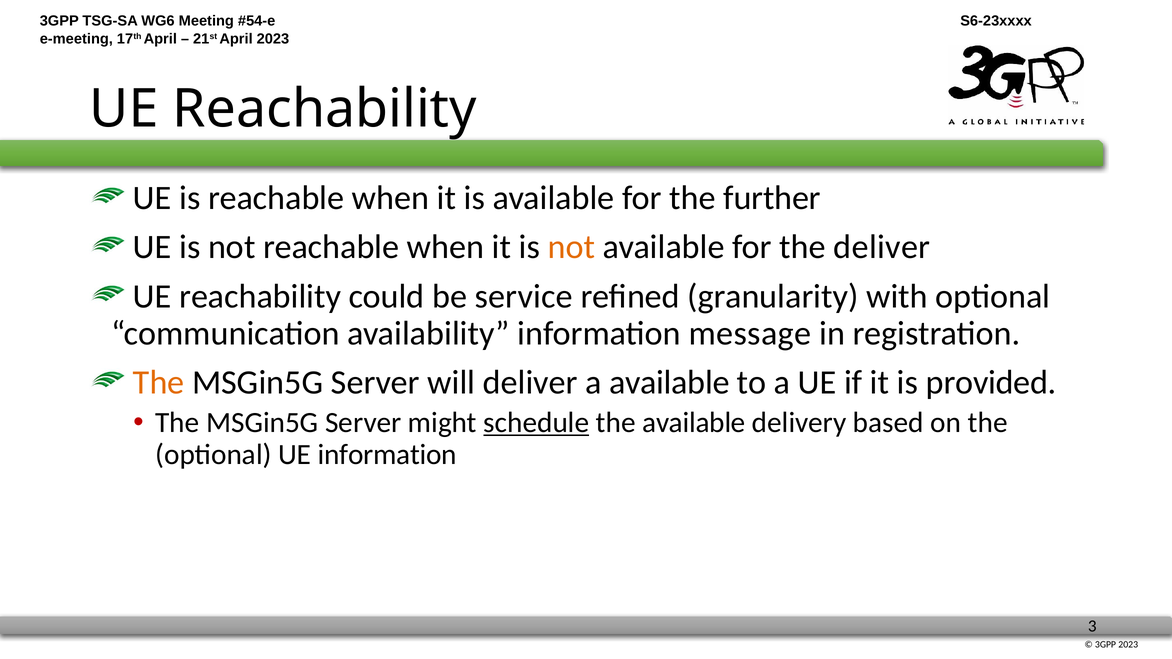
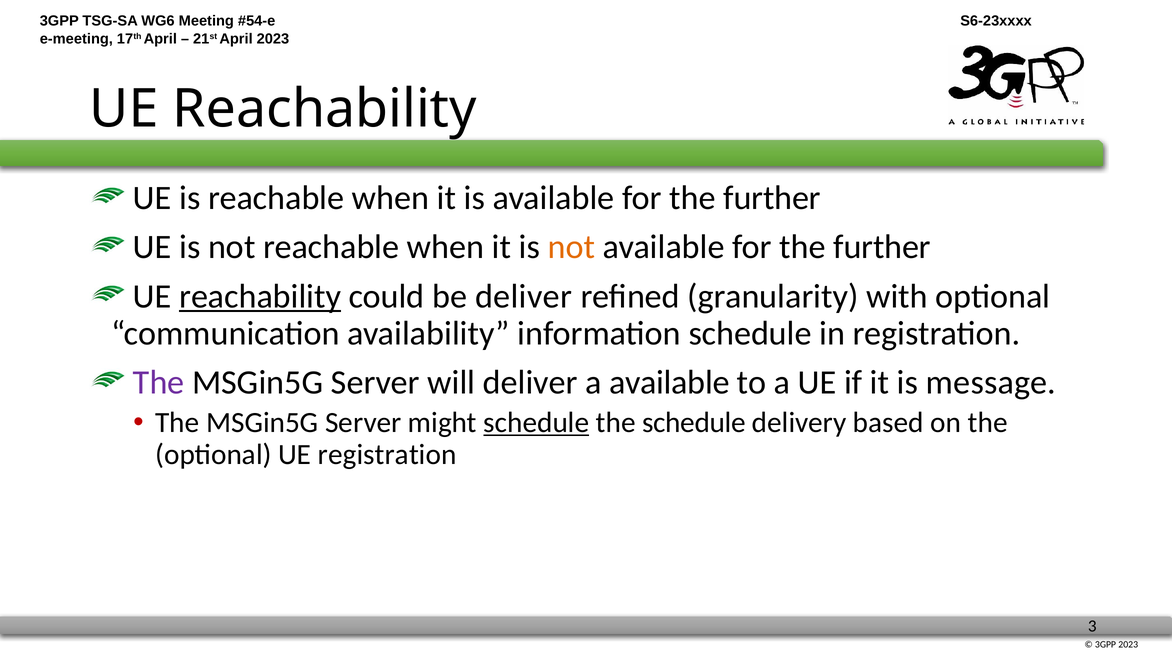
deliver at (882, 247): deliver -> further
reachability at (260, 296) underline: none -> present
be service: service -> deliver
information message: message -> schedule
The at (159, 382) colour: orange -> purple
provided: provided -> message
the available: available -> schedule
UE information: information -> registration
